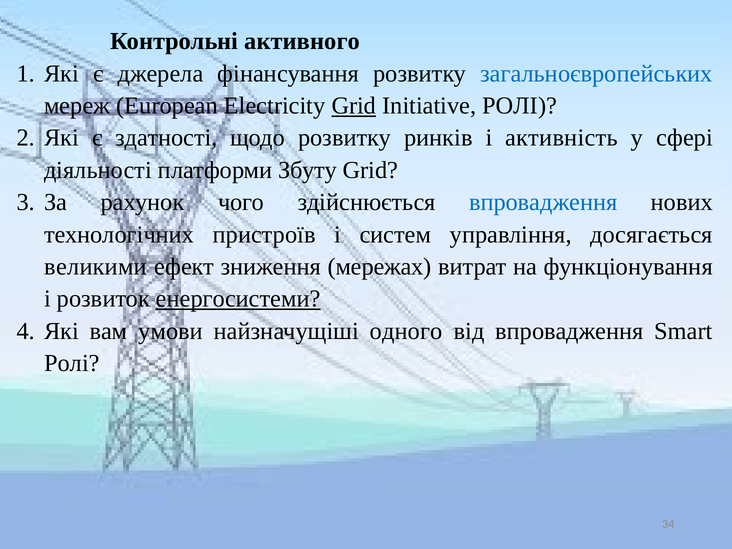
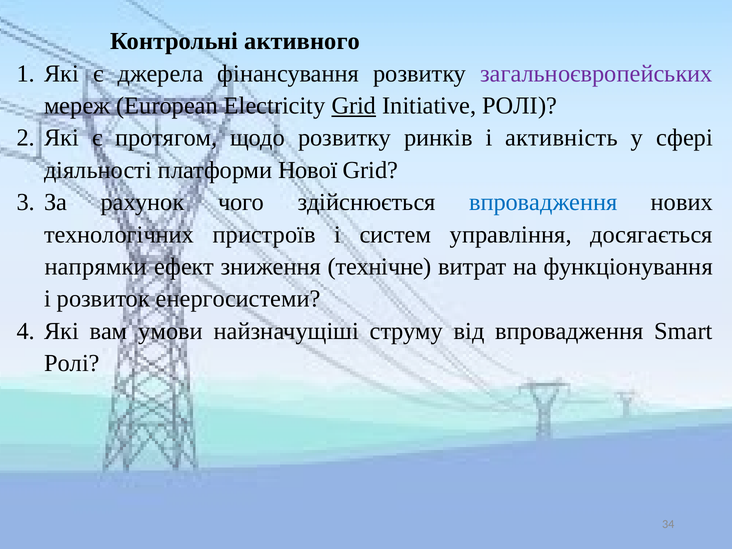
загальноєвропейських colour: blue -> purple
здатності: здатності -> протягом
Збуту: Збуту -> Нової
великими: великими -> напрямки
мережах: мережах -> технічне
енергосистеми underline: present -> none
одного: одного -> струму
